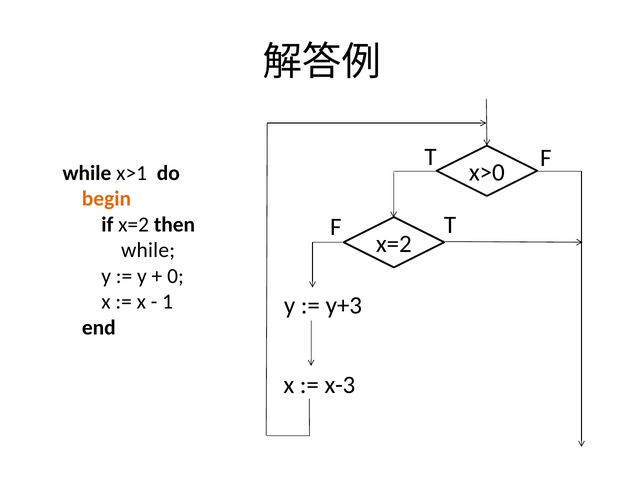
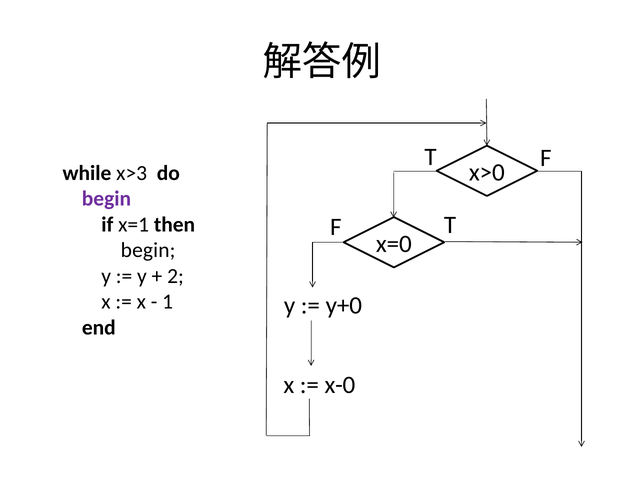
x>1: x>1 -> x>3
begin at (106, 199) colour: orange -> purple
if x=2: x=2 -> x=1
x=2 at (394, 244): x=2 -> x=0
while at (148, 250): while -> begin
0: 0 -> 2
y+3: y+3 -> y+0
x-3: x-3 -> x-0
